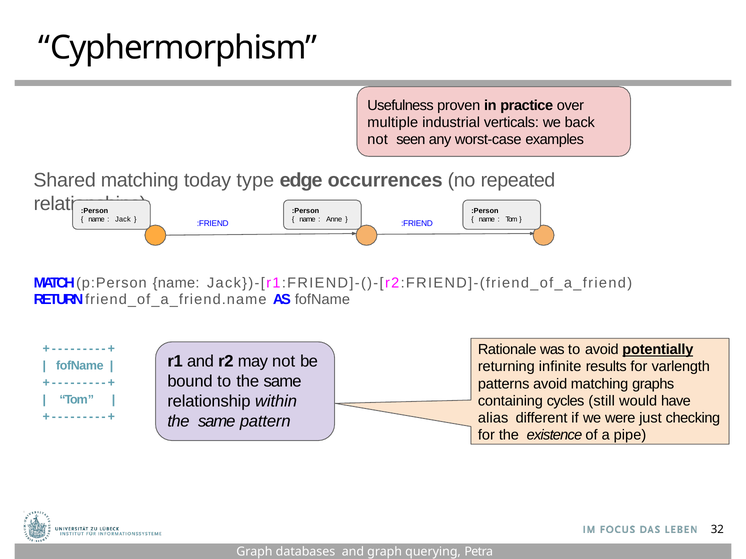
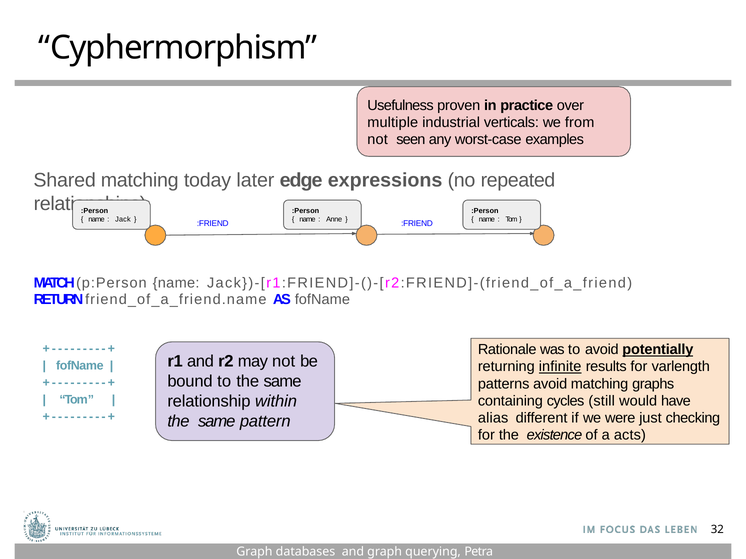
back: back -> from
type: type -> later
occurrences: occurrences -> expressions
infinite underline: none -> present
pipe: pipe -> acts
